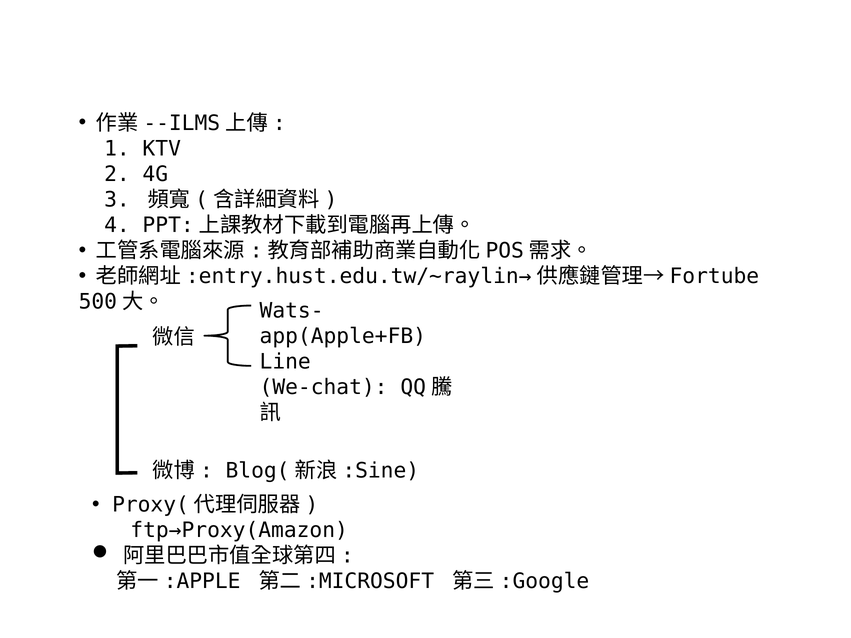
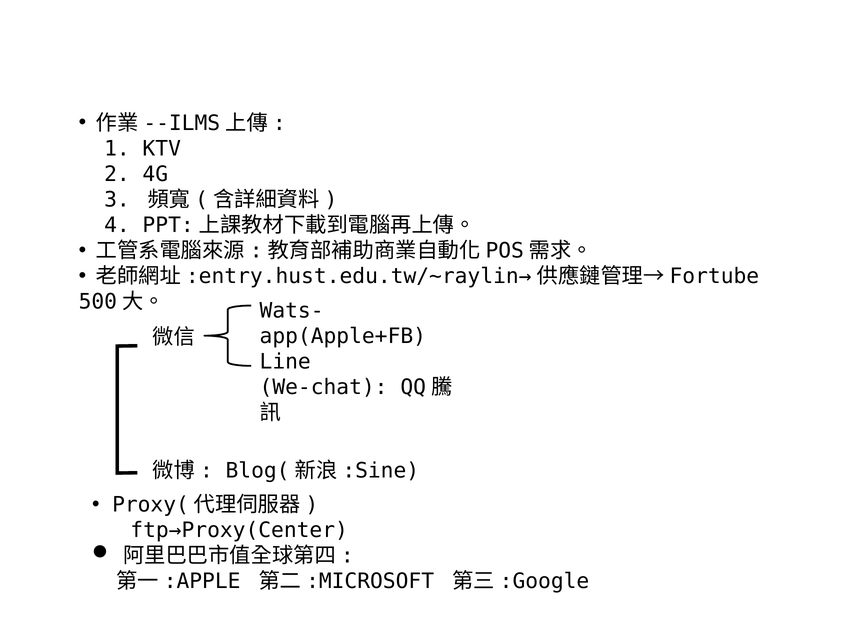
ftp→Proxy(Amazon: ftp→Proxy(Amazon -> ftp→Proxy(Center
